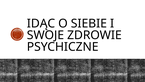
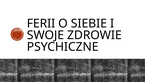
IDĄC: IDĄC -> FERII
